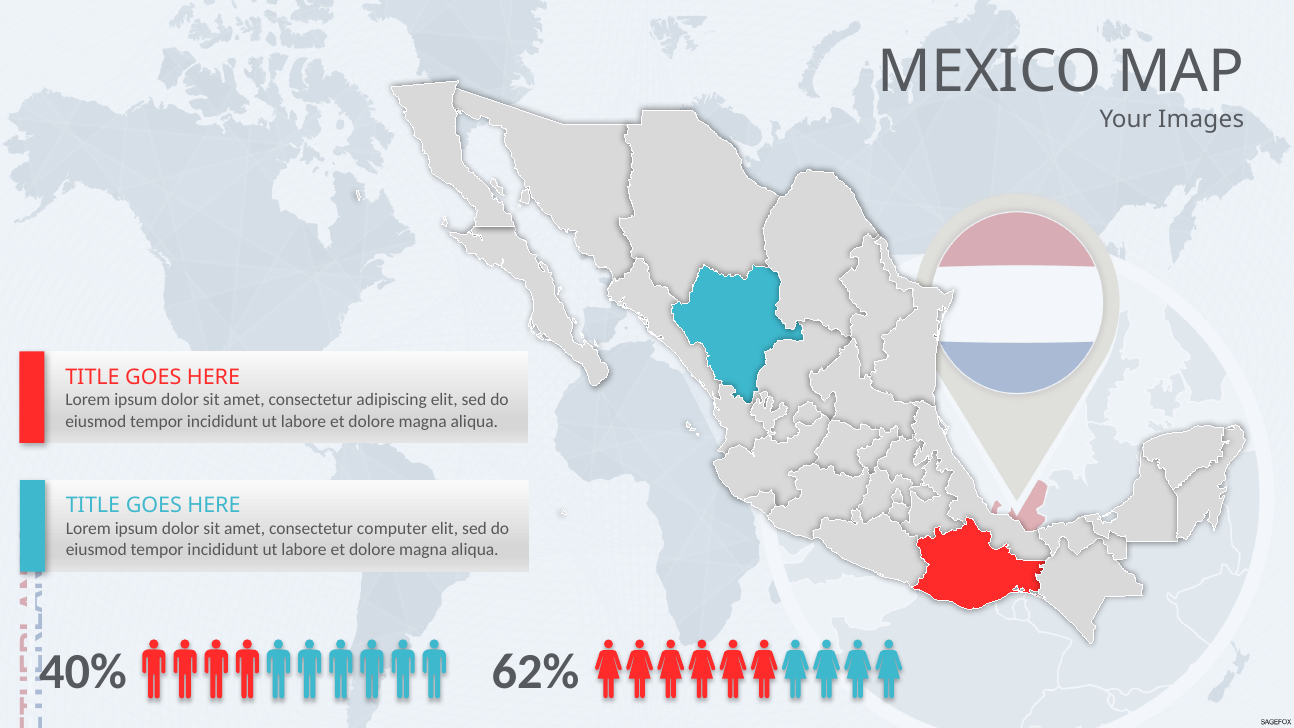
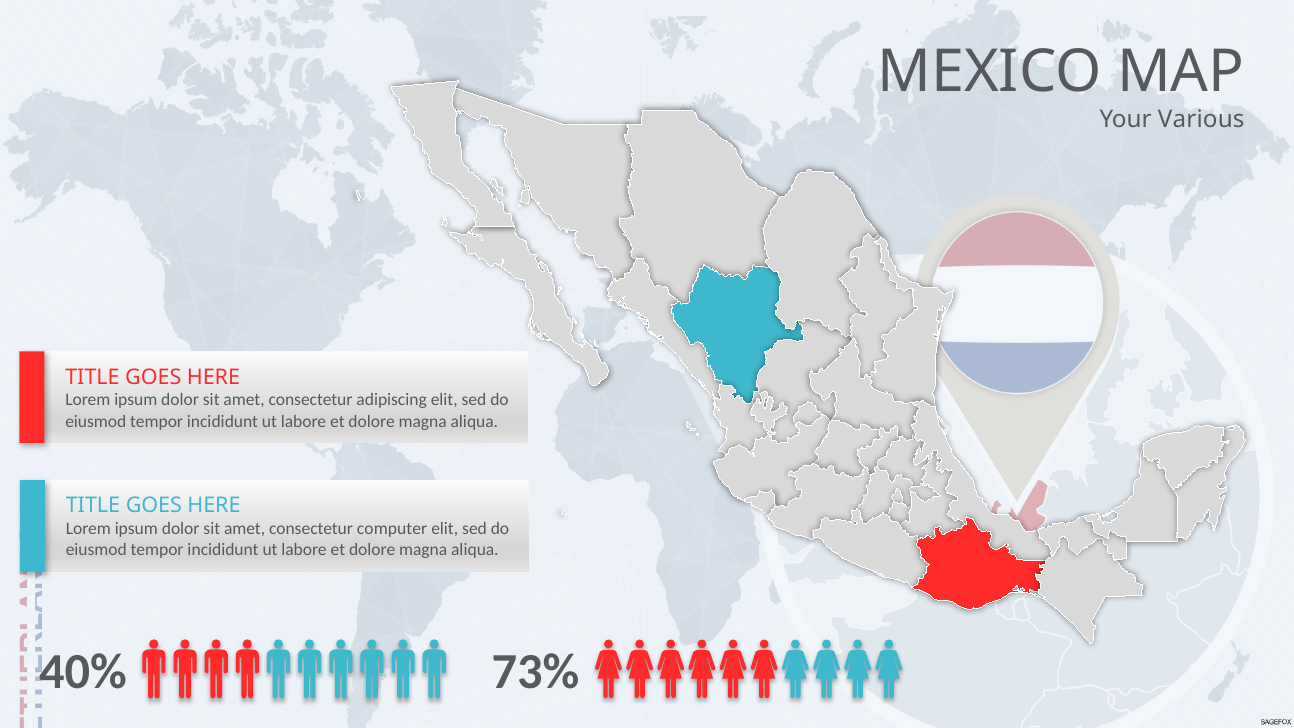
Images: Images -> Various
62%: 62% -> 73%
